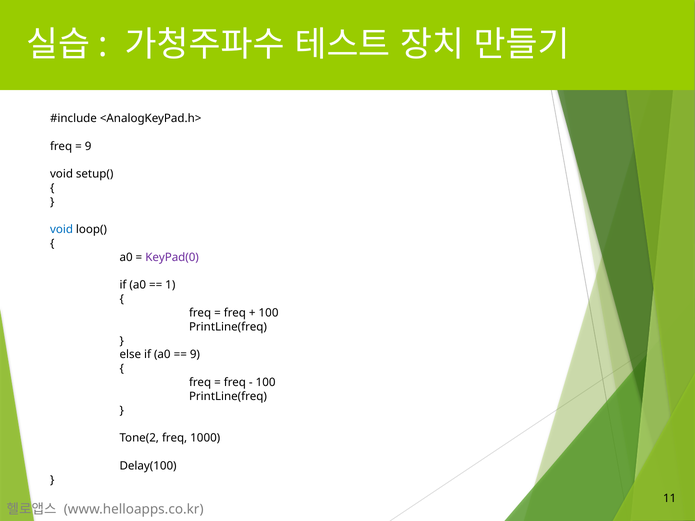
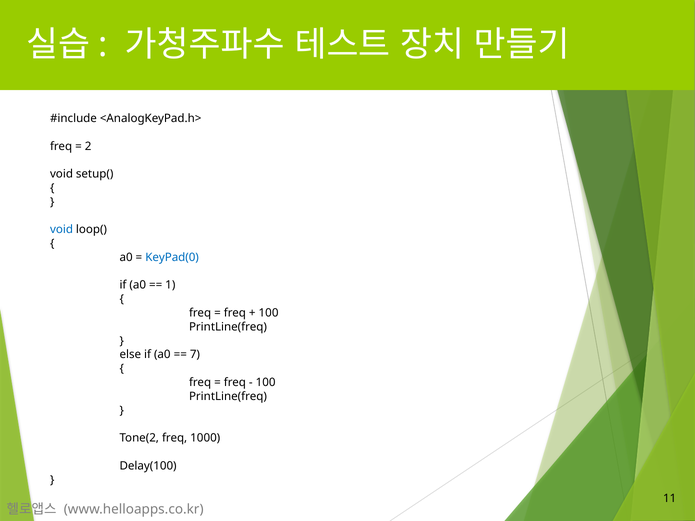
9 at (88, 146): 9 -> 2
KeyPad(0 colour: purple -> blue
9 at (195, 355): 9 -> 7
